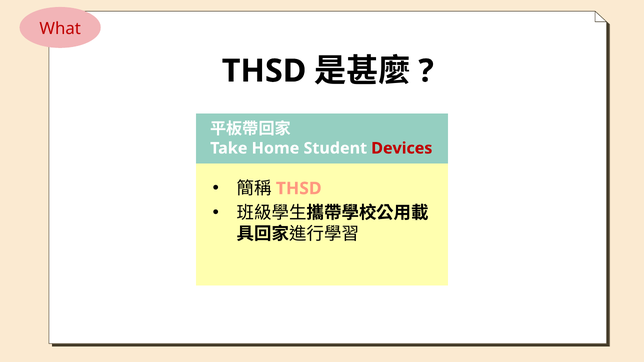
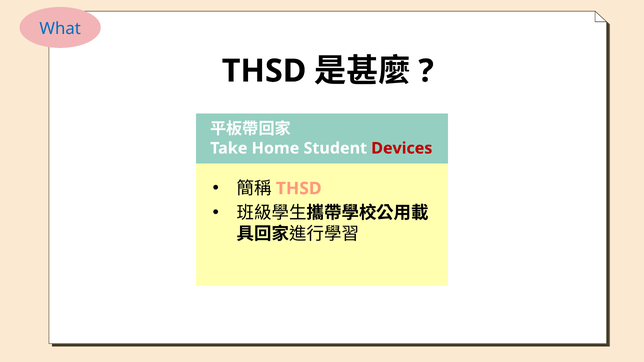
What colour: red -> blue
